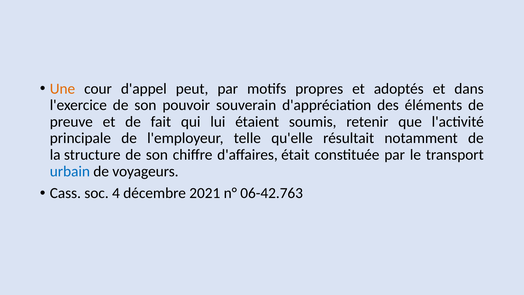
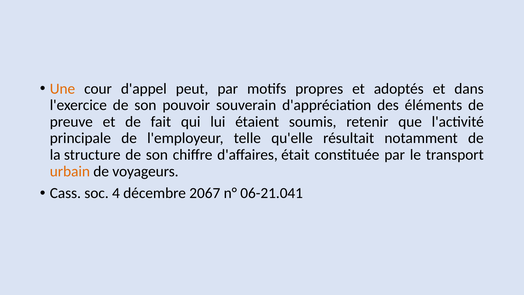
urbain colour: blue -> orange
2021: 2021 -> 2067
06-42.763: 06-42.763 -> 06-21.041
